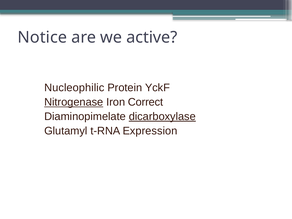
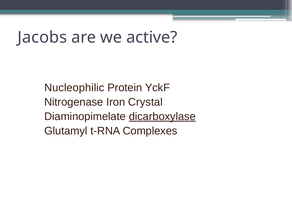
Notice: Notice -> Jacobs
Nitrogenase underline: present -> none
Correct: Correct -> Crystal
Expression: Expression -> Complexes
